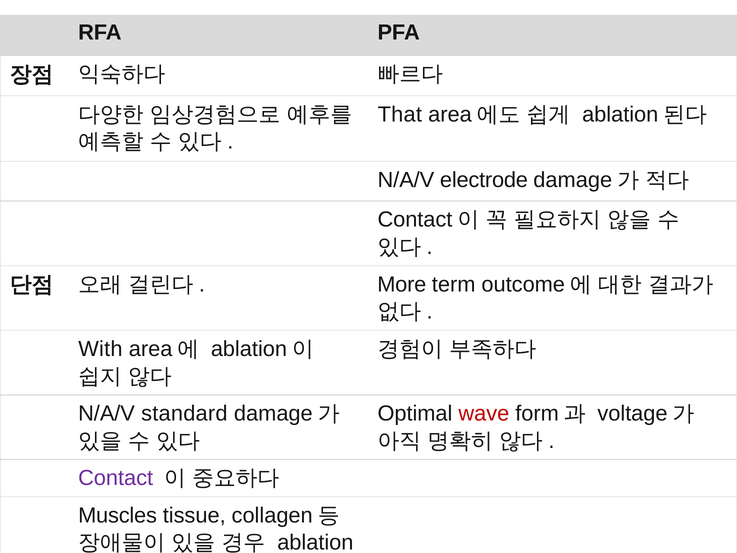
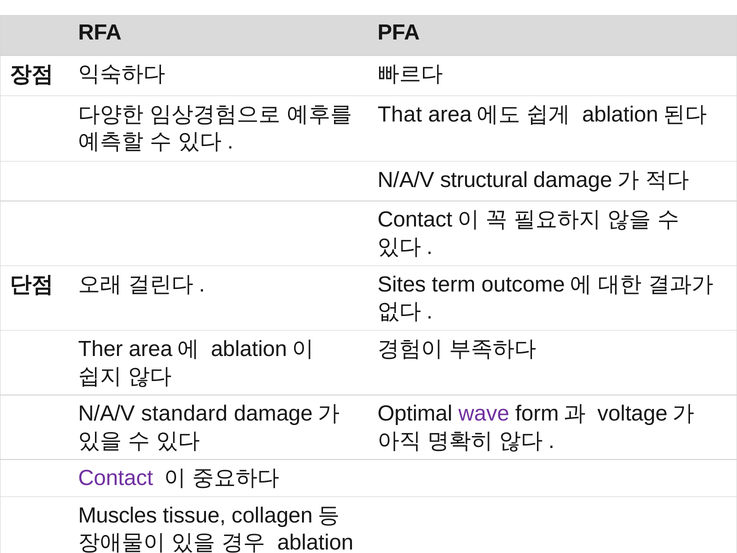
electrode: electrode -> structural
More: More -> Sites
With: With -> Ther
wave colour: red -> purple
